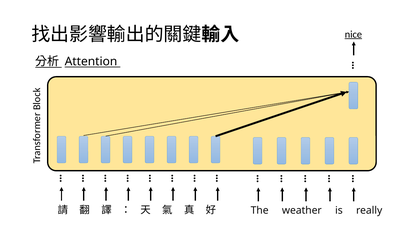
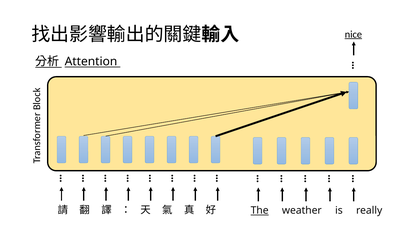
The underline: none -> present
